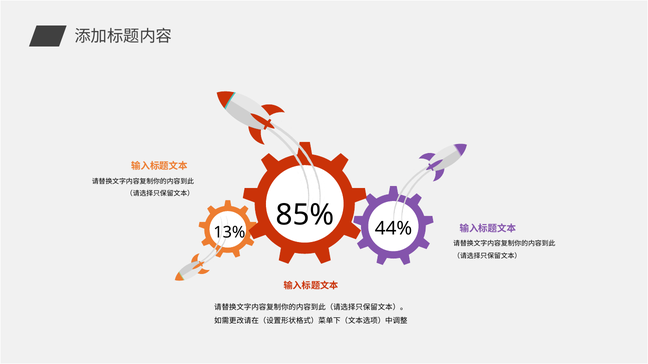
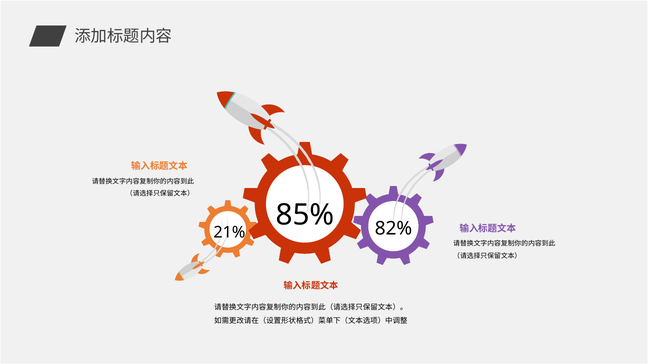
44%: 44% -> 82%
13%: 13% -> 21%
